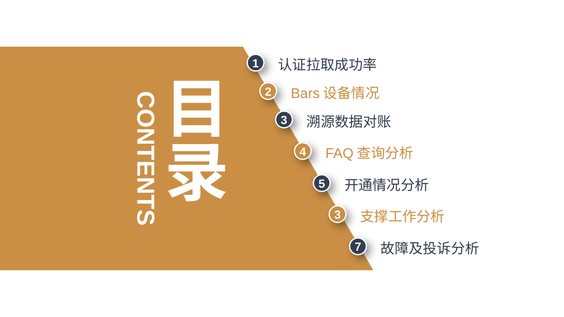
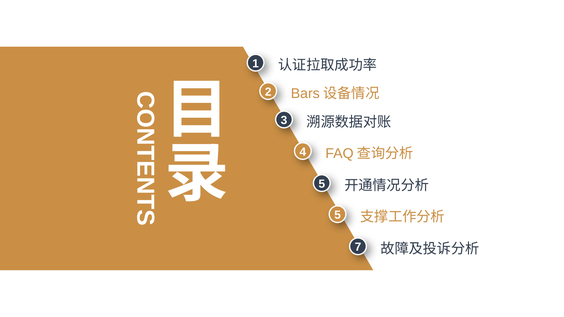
3 at (338, 215): 3 -> 5
